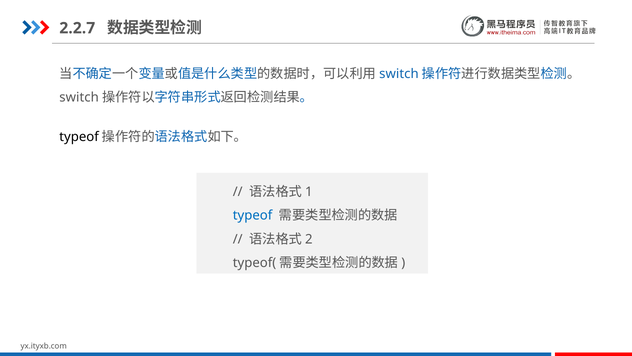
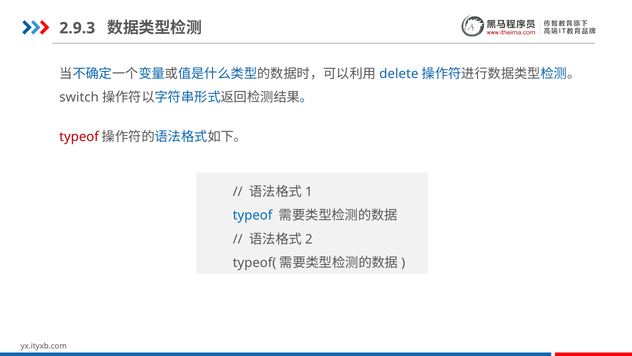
2.2.7: 2.2.7 -> 2.9.3
switch at (399, 74): switch -> delete
typeof at (79, 137) colour: black -> red
